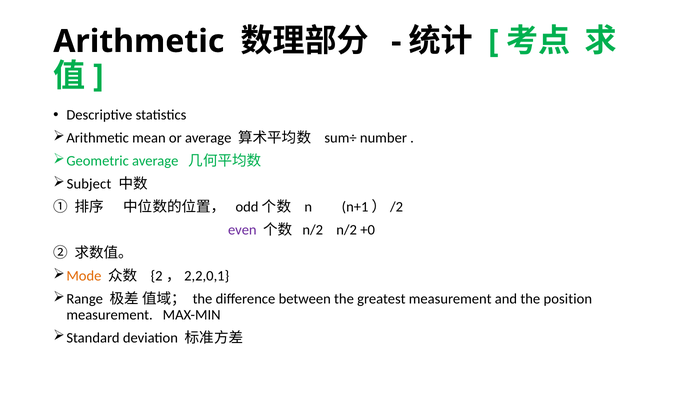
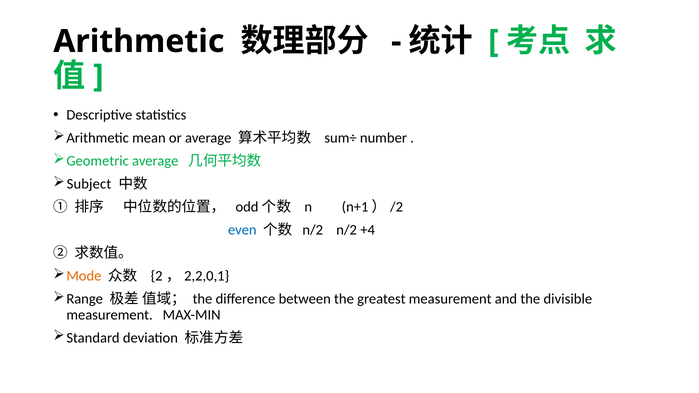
even colour: purple -> blue
+0: +0 -> +4
position: position -> divisible
